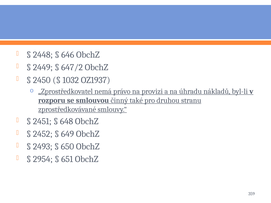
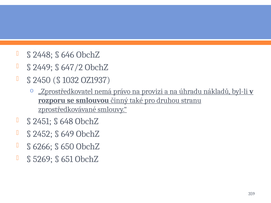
2493: 2493 -> 6266
2954: 2954 -> 5269
